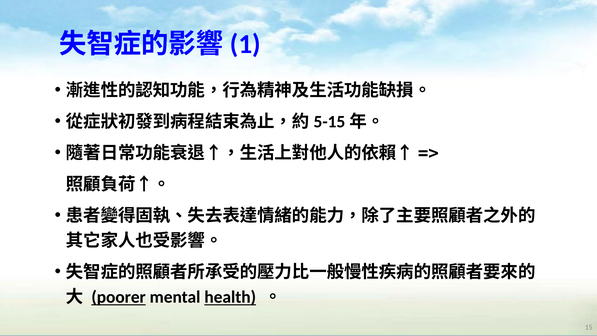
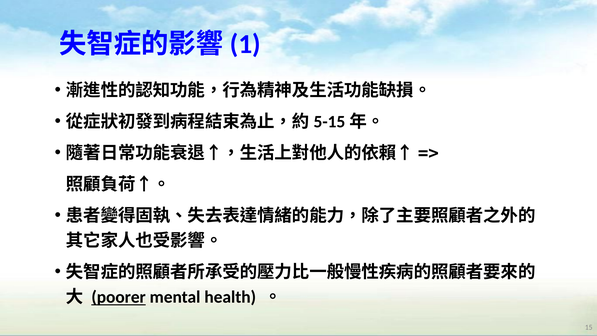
health underline: present -> none
